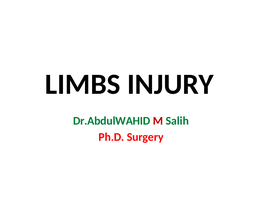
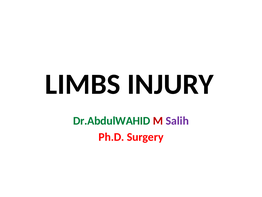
Salih colour: green -> purple
